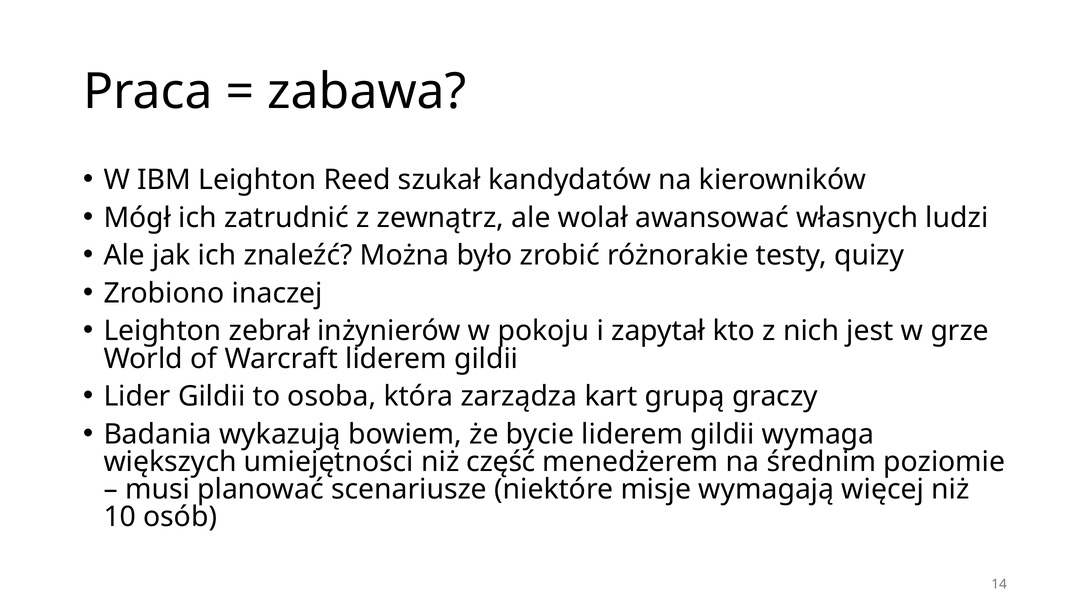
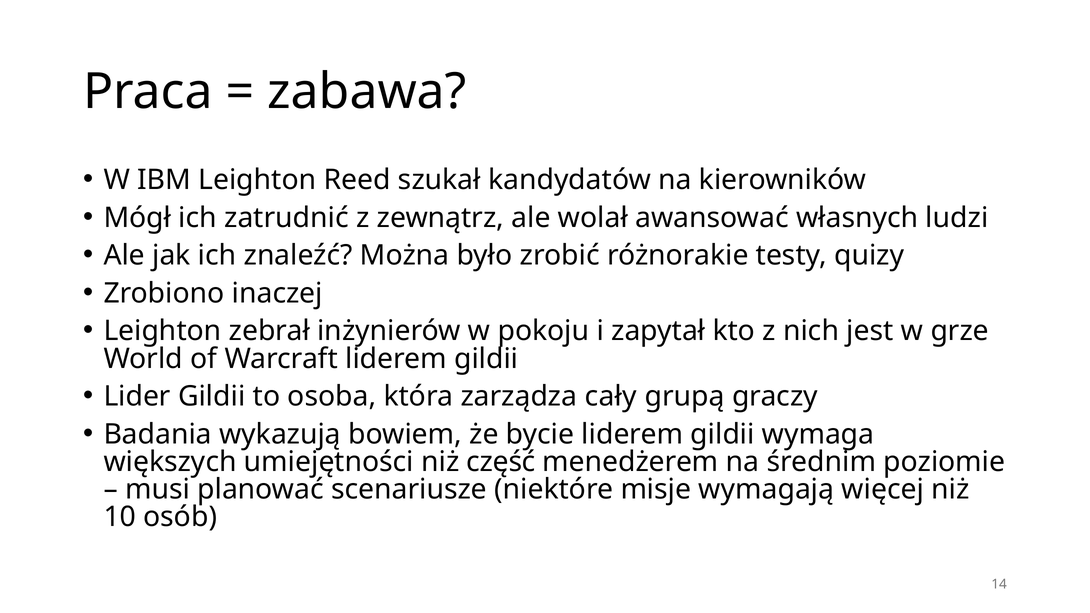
kart: kart -> cały
